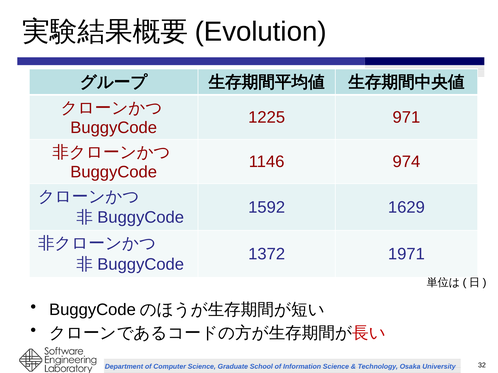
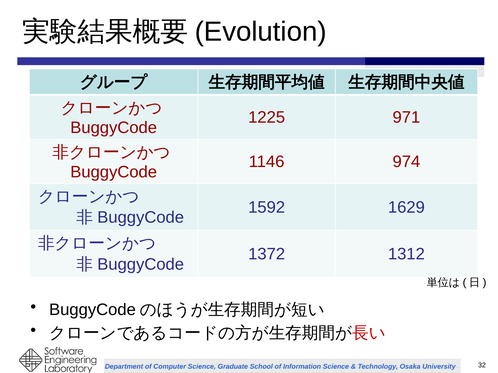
1971: 1971 -> 1312
